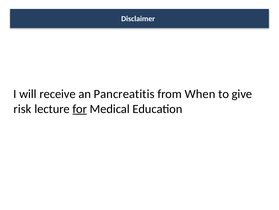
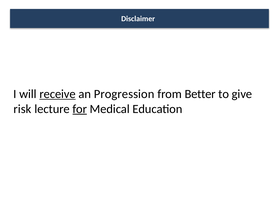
receive underline: none -> present
Pancreatitis: Pancreatitis -> Progression
When: When -> Better
